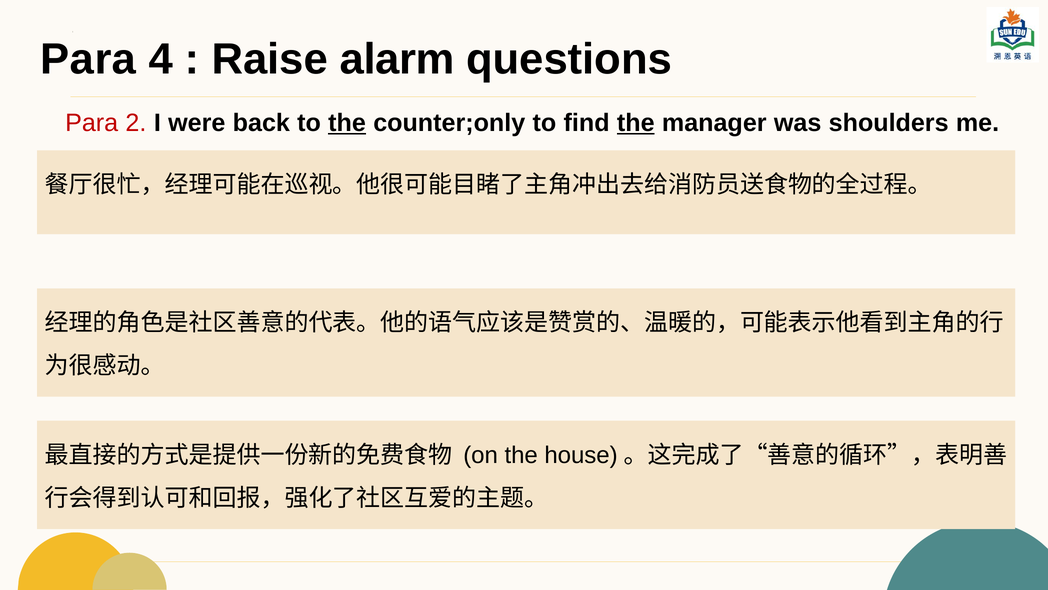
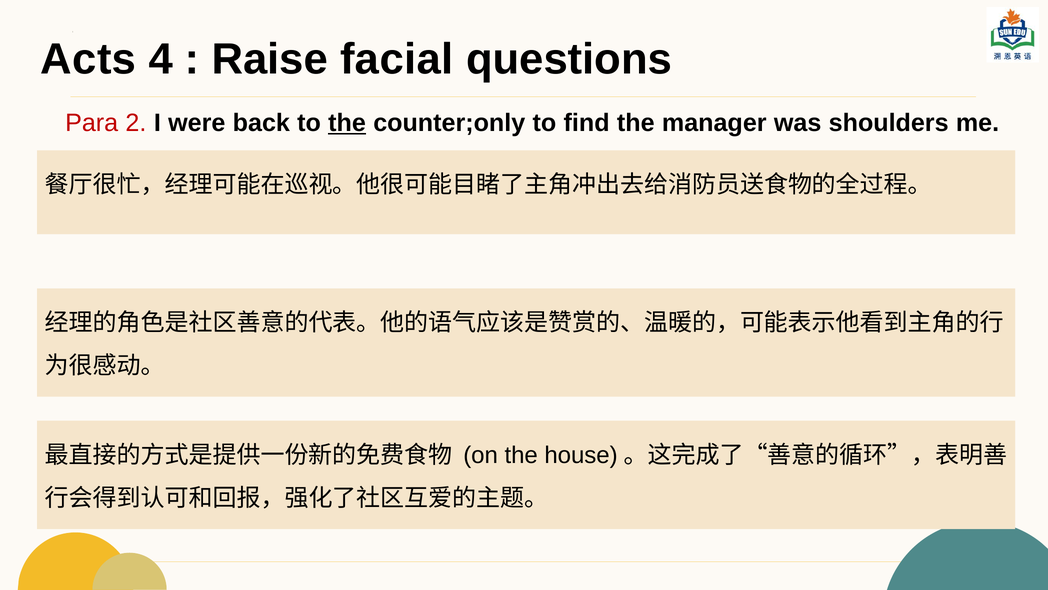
Para at (88, 59): Para -> Acts
alarm: alarm -> facial
the at (636, 123) underline: present -> none
